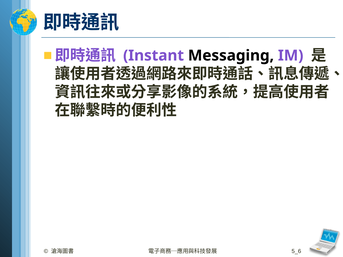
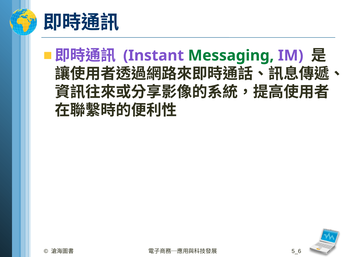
Messaging colour: black -> green
